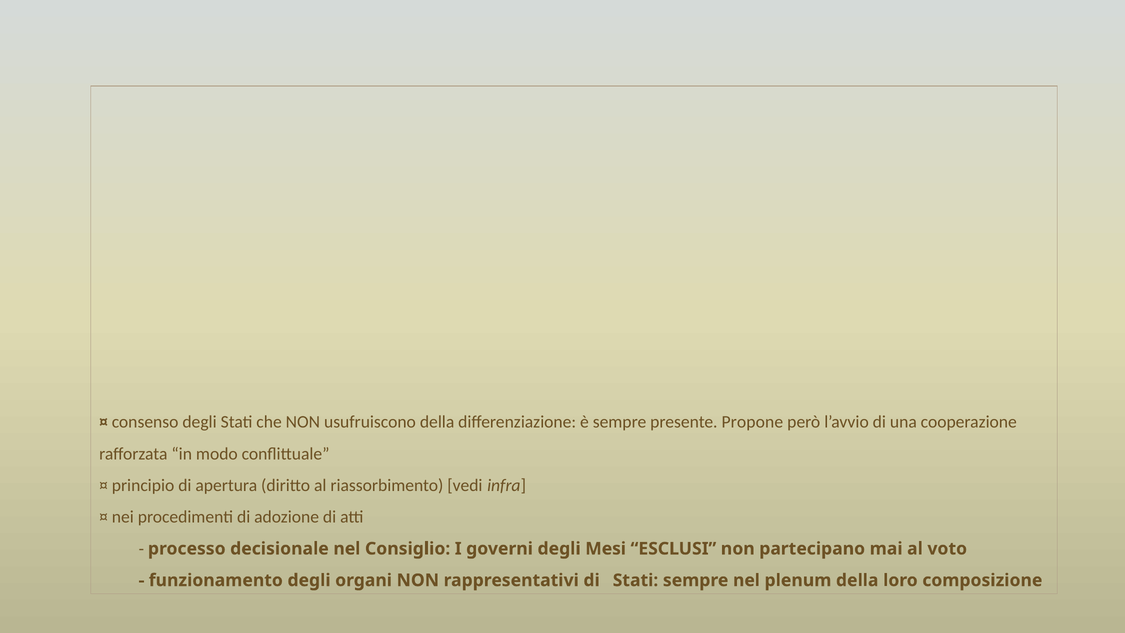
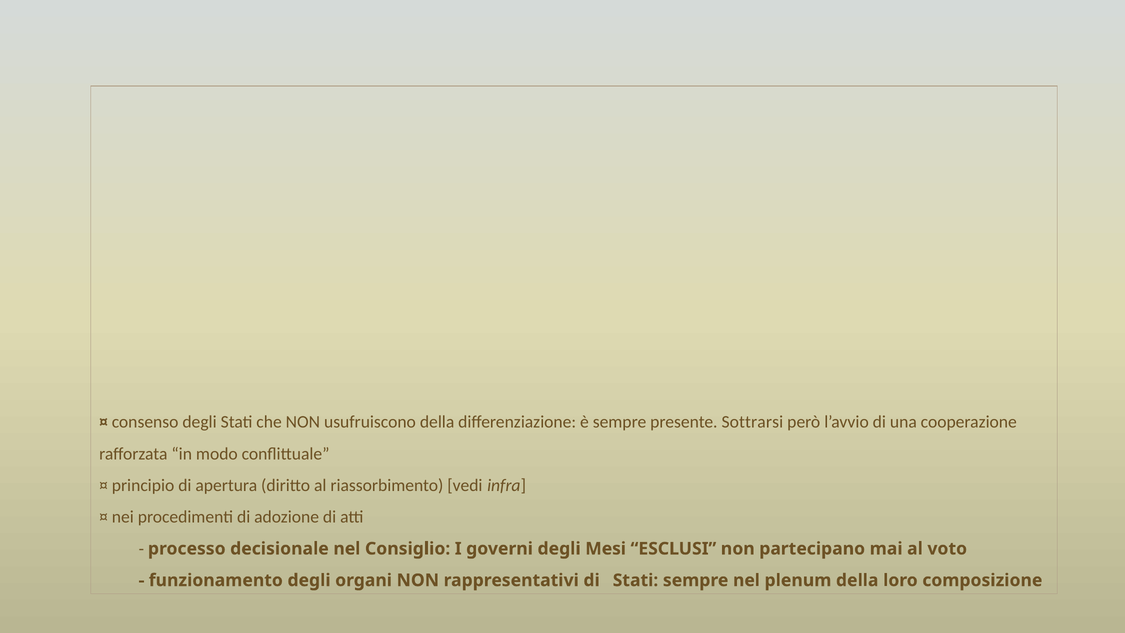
Propone: Propone -> Sottrarsi
